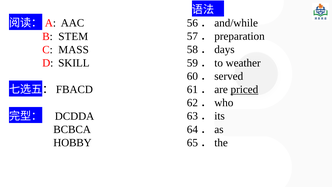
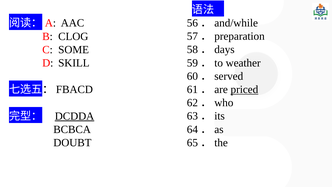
STEM: STEM -> CLOG
MASS: MASS -> SOME
DCDDA underline: none -> present
HOBBY: HOBBY -> DOUBT
